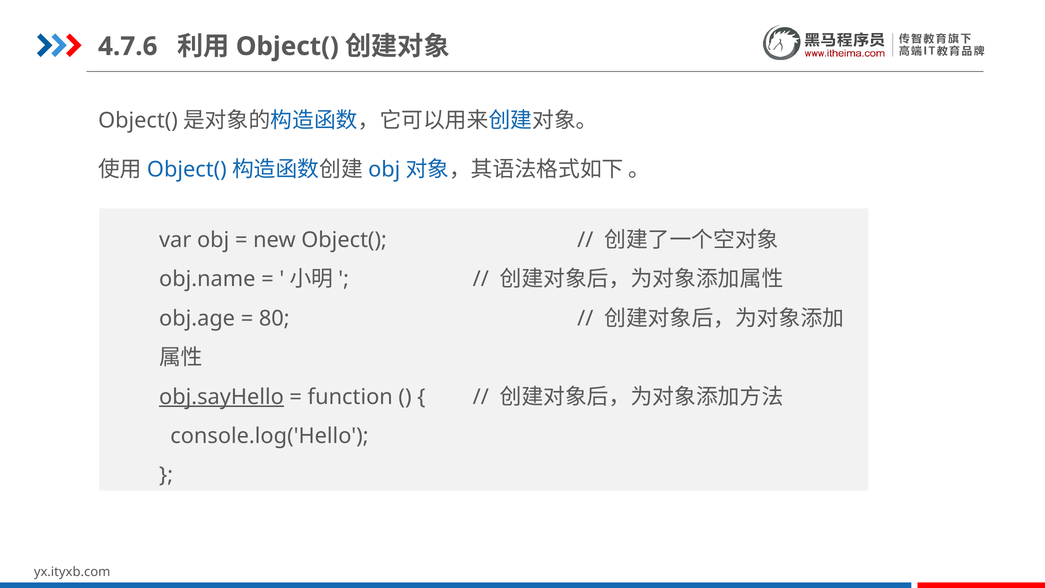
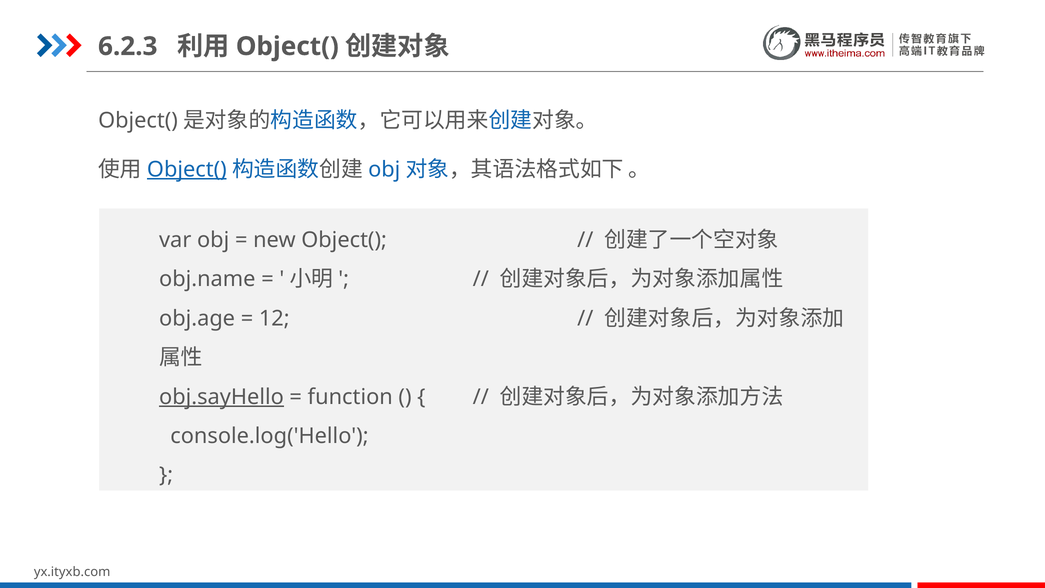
4.7.6: 4.7.6 -> 6.2.3
Object( at (187, 169) underline: none -> present
80: 80 -> 12
